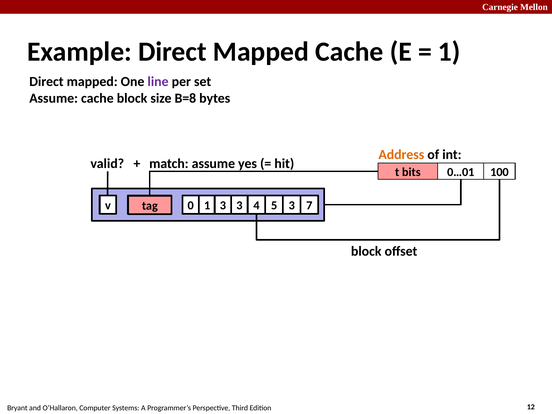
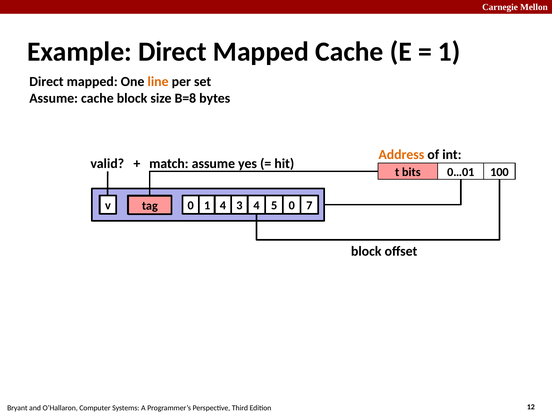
line colour: purple -> orange
1 3: 3 -> 4
3 3: 3 -> 0
